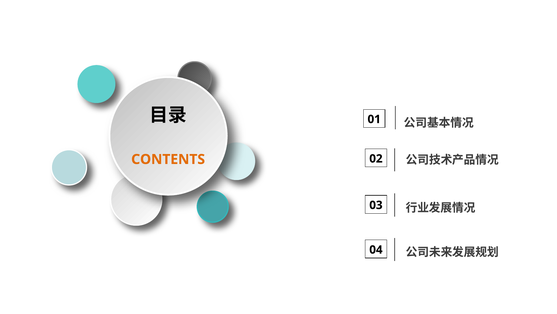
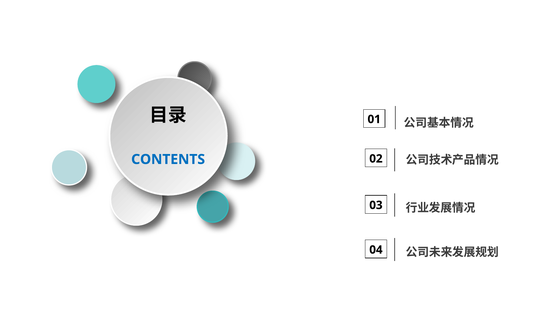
CONTENTS colour: orange -> blue
